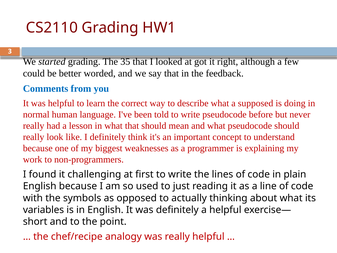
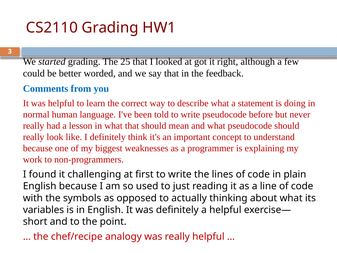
35: 35 -> 25
supposed: supposed -> statement
